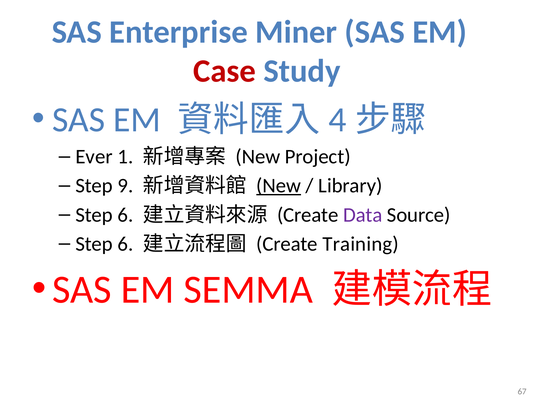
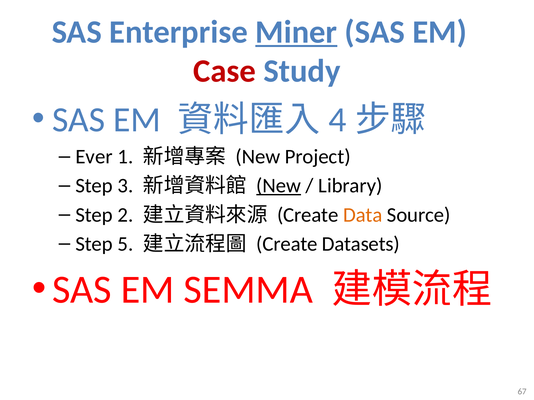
Miner underline: none -> present
9: 9 -> 3
6 at (125, 215): 6 -> 2
Data colour: purple -> orange
6 at (125, 244): 6 -> 5
Training: Training -> Datasets
